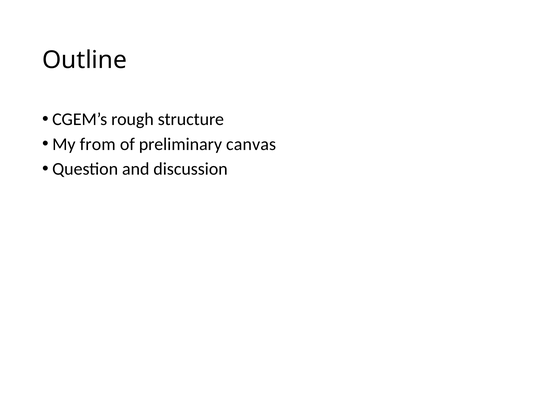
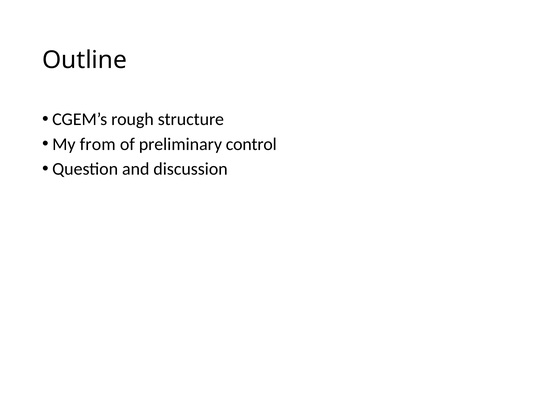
canvas: canvas -> control
